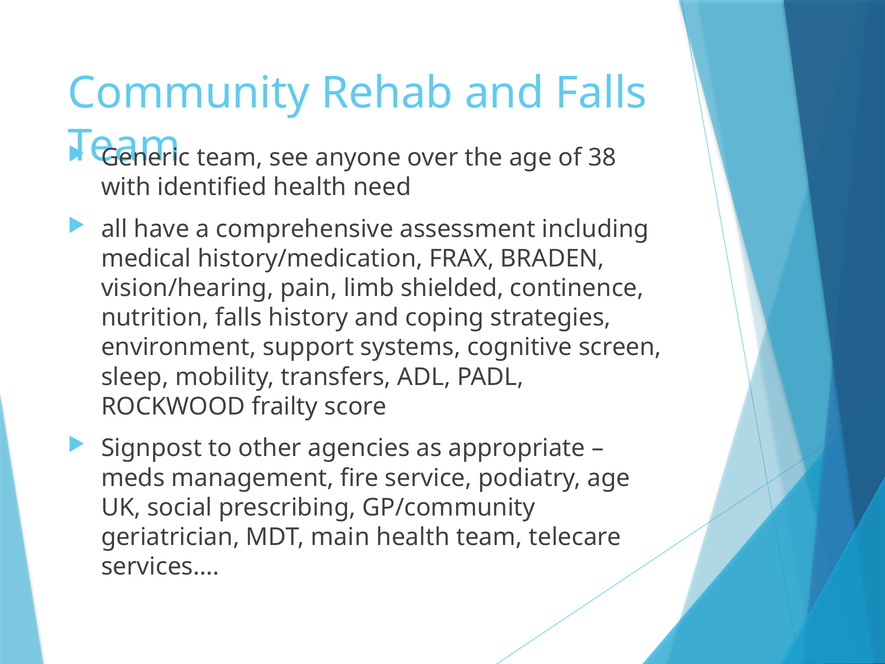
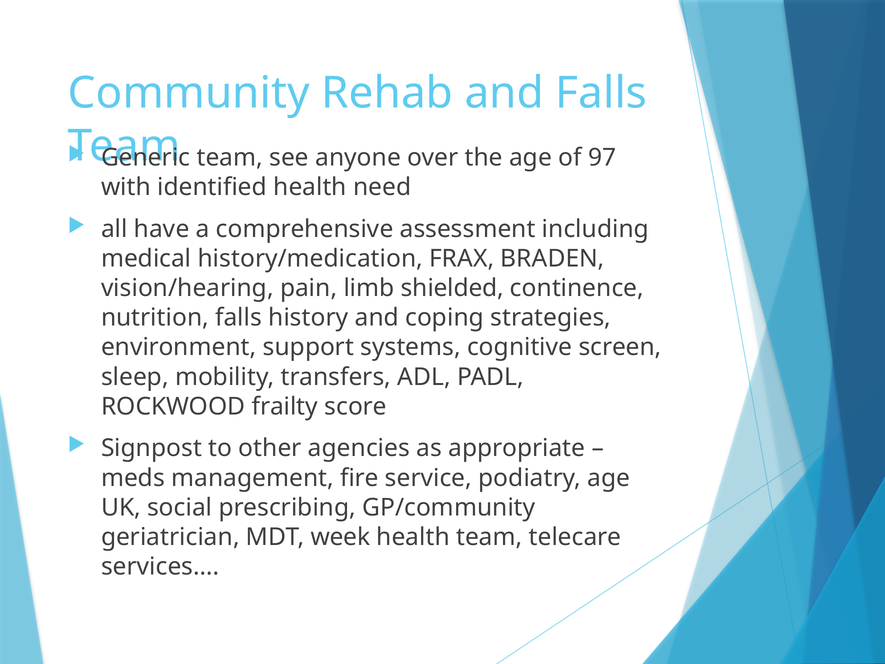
38: 38 -> 97
main: main -> week
